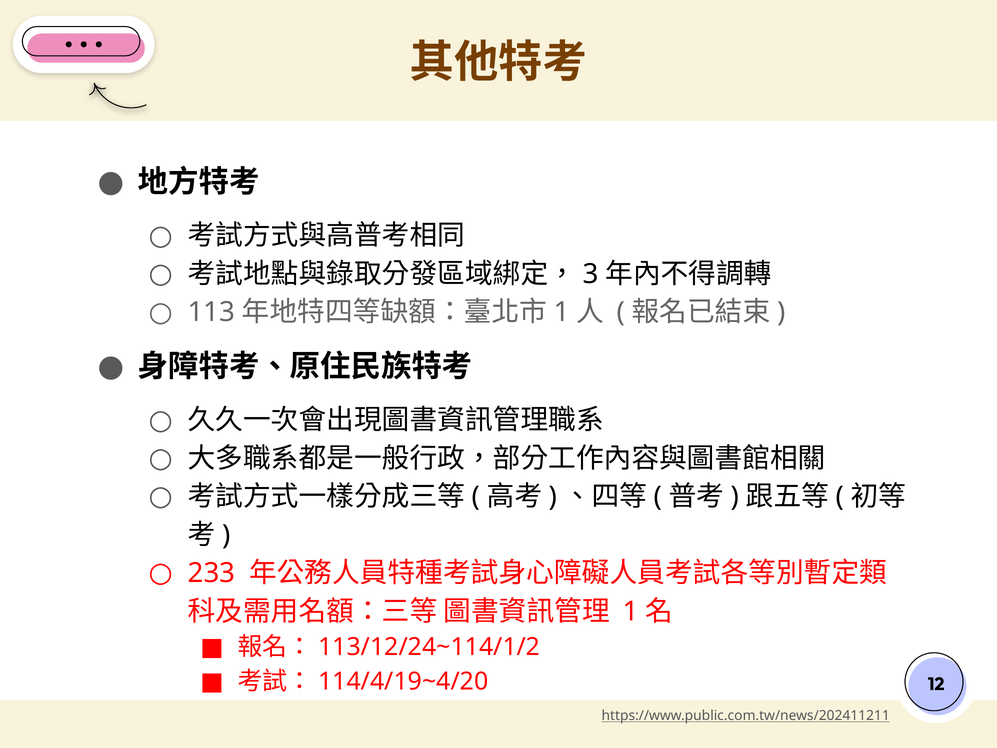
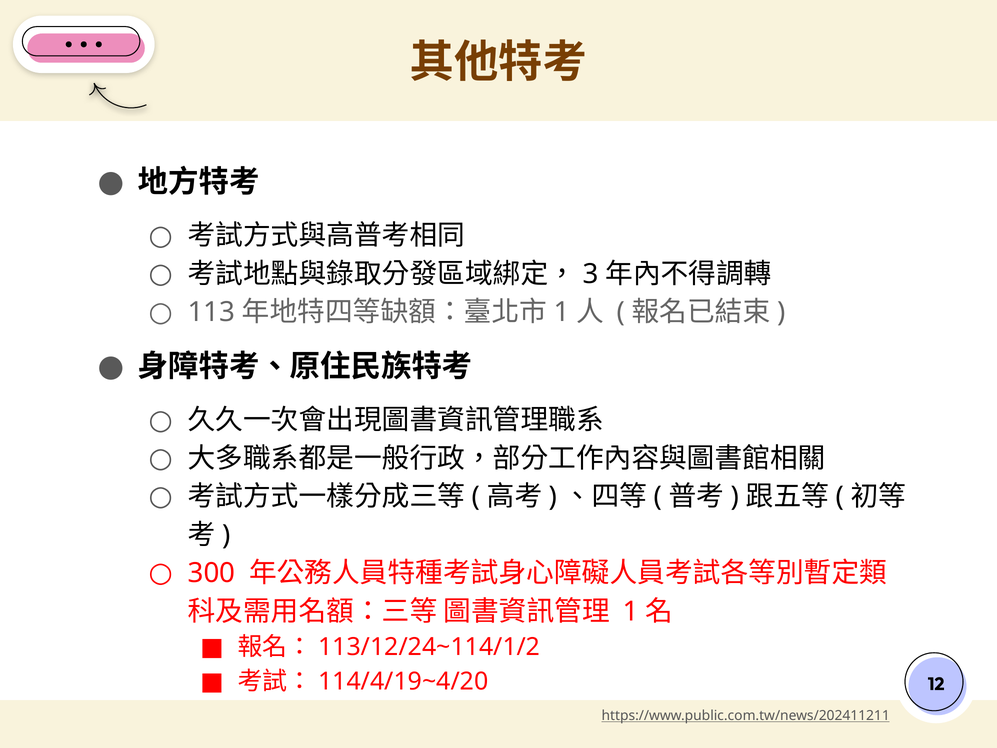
233: 233 -> 300
